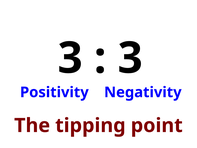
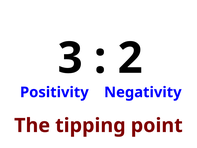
3 at (130, 58): 3 -> 2
